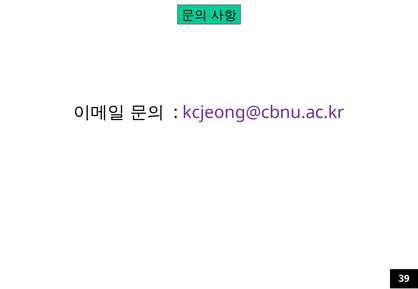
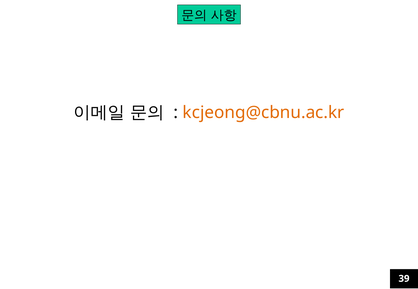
kcjeong@cbnu.ac.kr colour: purple -> orange
